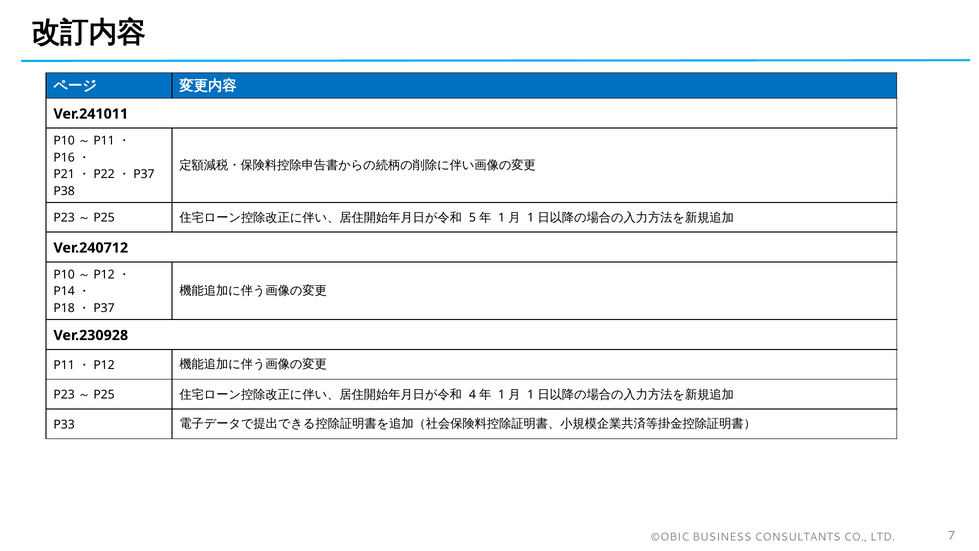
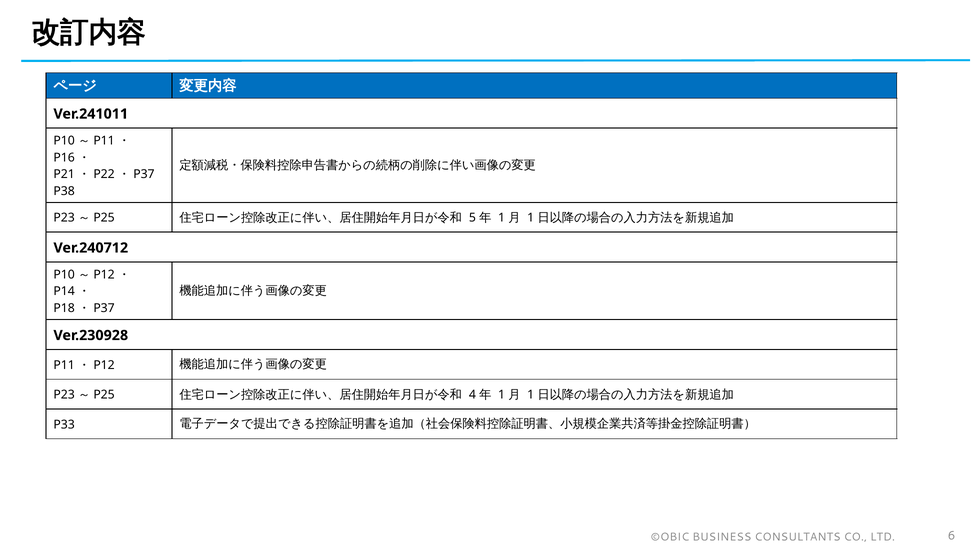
7: 7 -> 6
